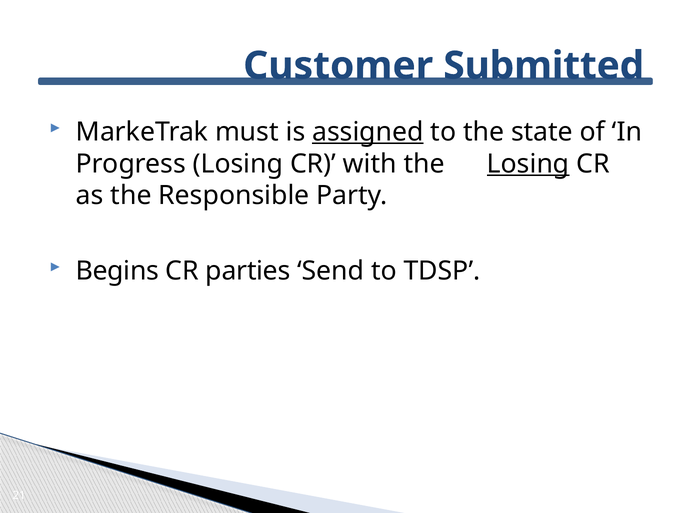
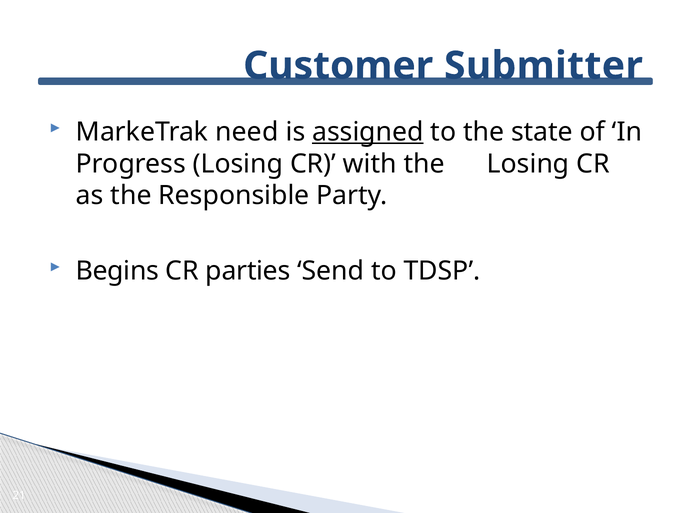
Submitted: Submitted -> Submitter
must: must -> need
Losing at (528, 164) underline: present -> none
